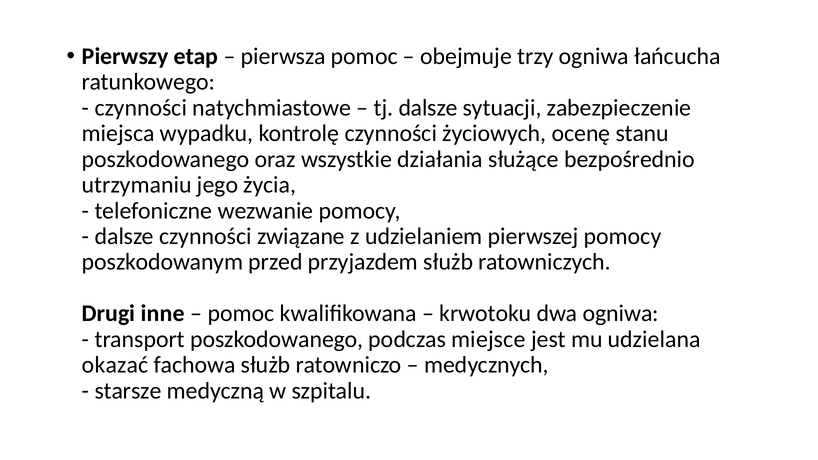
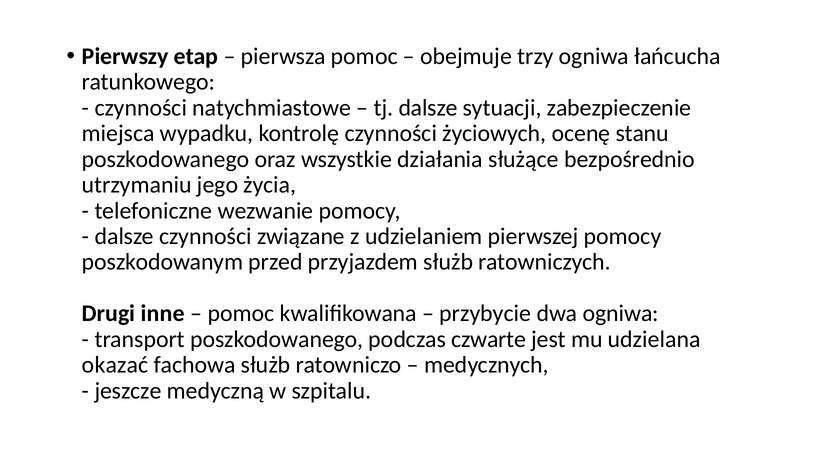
krwotoku: krwotoku -> przybycie
miejsce: miejsce -> czwarte
starsze: starsze -> jeszcze
